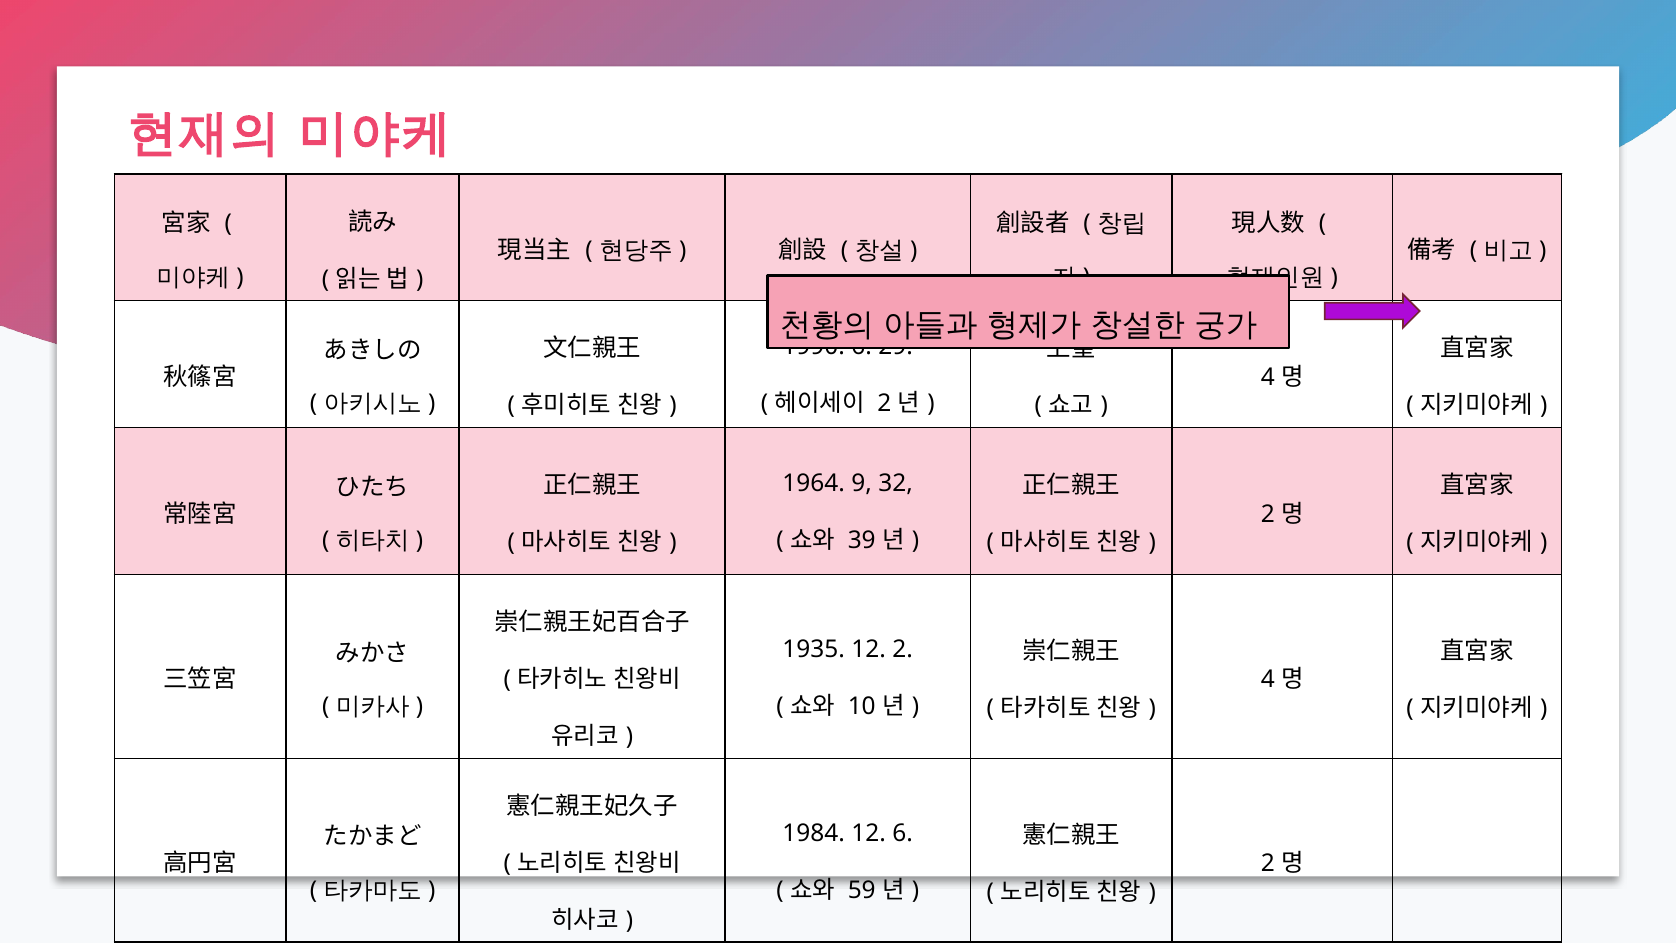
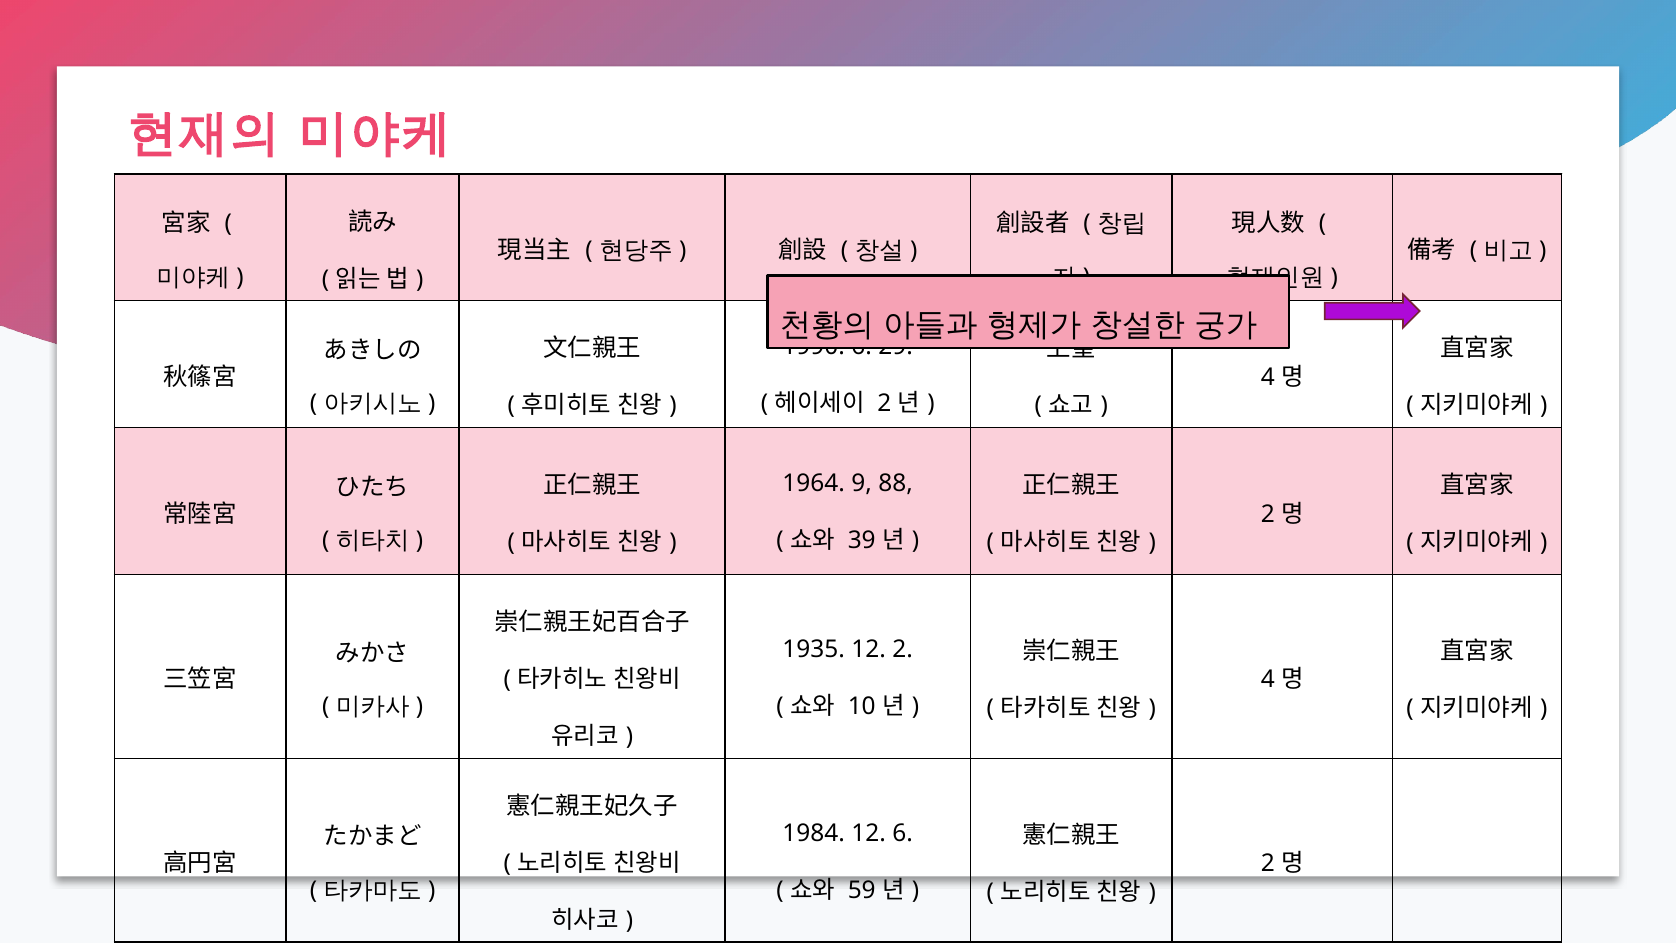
32: 32 -> 88
